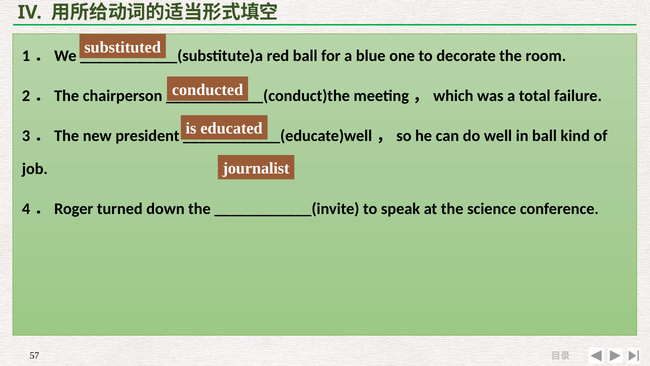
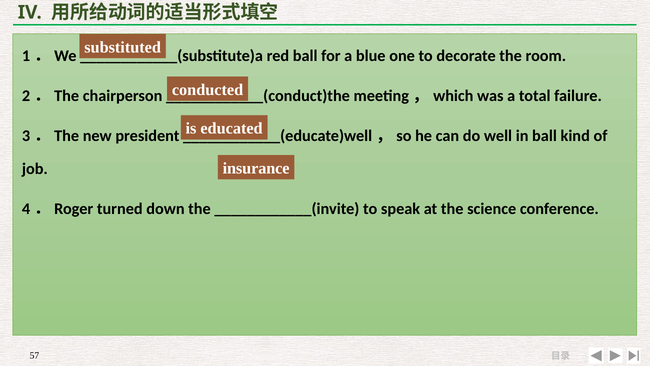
journalist: journalist -> insurance
